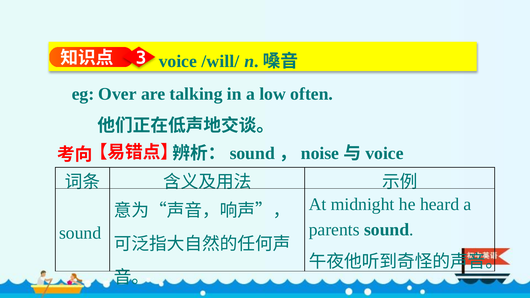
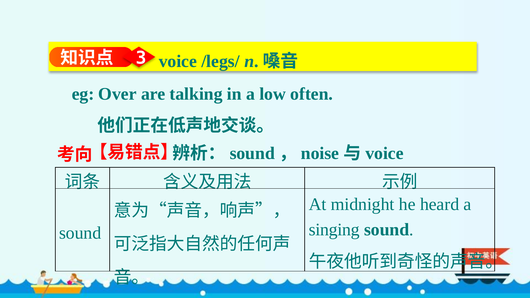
/will/: /will/ -> /legs/
parents: parents -> singing
